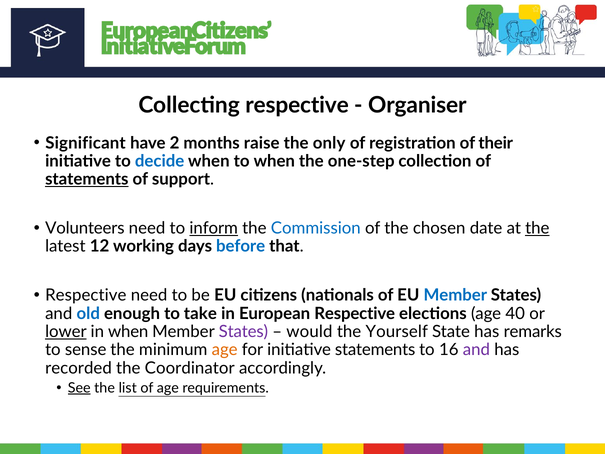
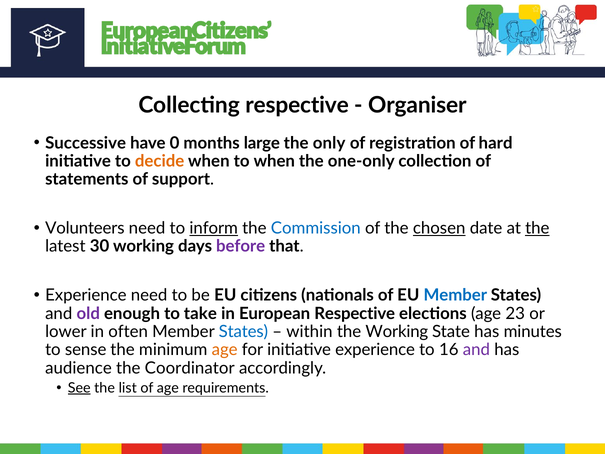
Significant: Significant -> Successive
2: 2 -> 0
raise: raise -> large
their: their -> hard
decide colour: blue -> orange
one-step: one-step -> one-only
statements at (87, 179) underline: present -> none
chosen underline: none -> present
12: 12 -> 30
before colour: blue -> purple
Respective at (86, 295): Respective -> Experience
old colour: blue -> purple
40: 40 -> 23
lower underline: present -> none
in when: when -> often
States at (243, 332) colour: purple -> blue
would: would -> within
the Yourself: Yourself -> Working
remarks: remarks -> minutes
initiative statements: statements -> experience
recorded: recorded -> audience
